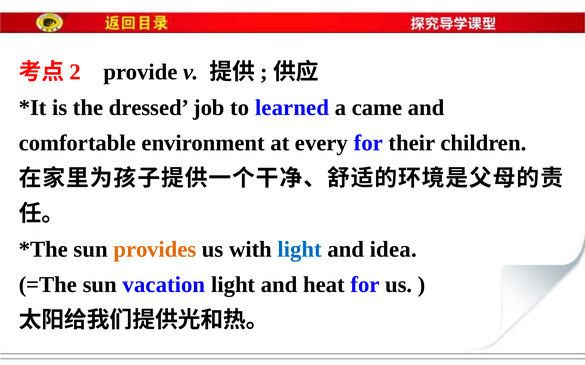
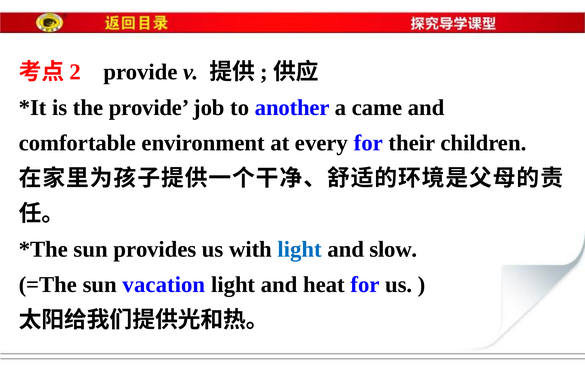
the dressed: dressed -> provide
learned: learned -> another
provides colour: orange -> black
idea: idea -> slow
